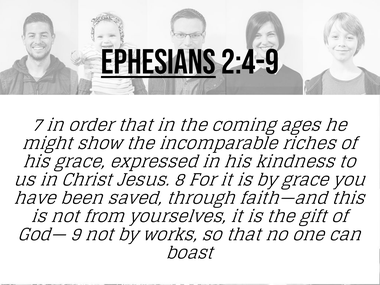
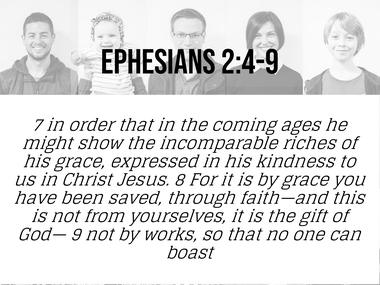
Ephesians underline: present -> none
